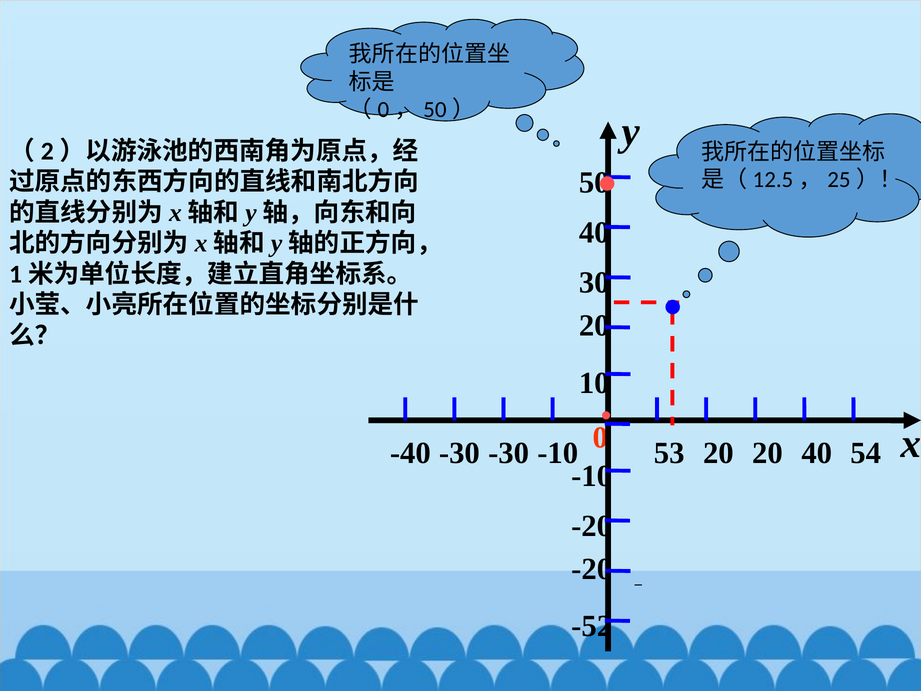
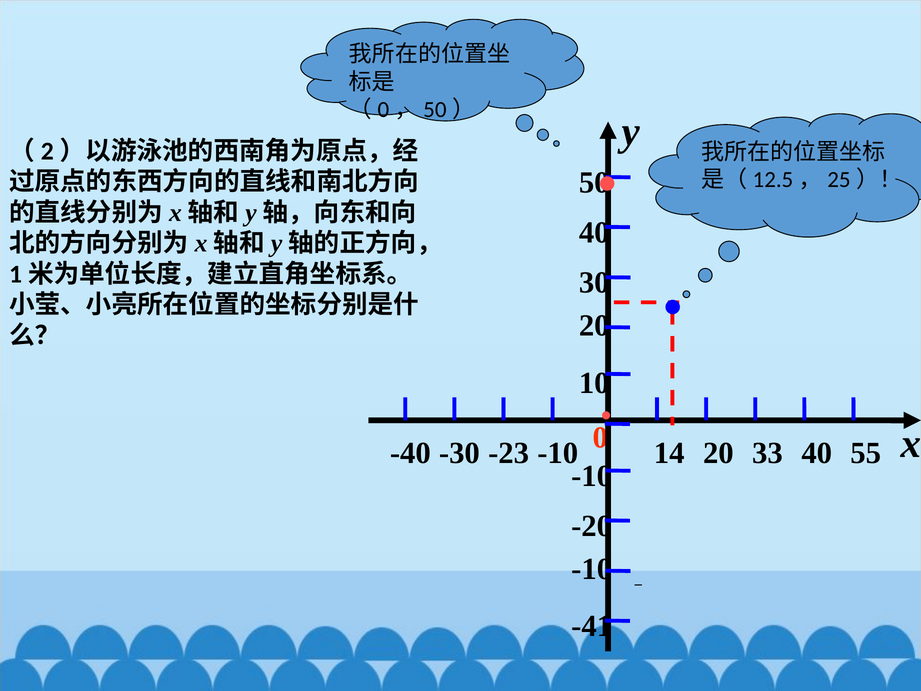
53: 53 -> 14
20 20: 20 -> 33
54: 54 -> 55
-30 -30: -30 -> -23
-20 at (592, 569): -20 -> -10
-52: -52 -> -41
